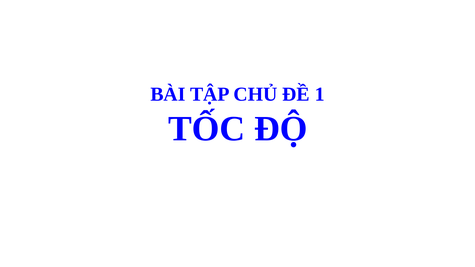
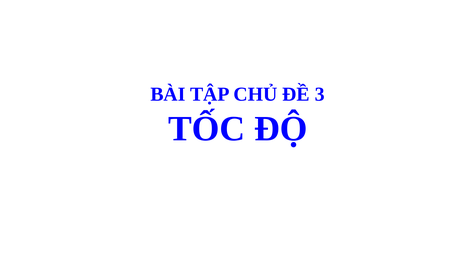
1: 1 -> 3
